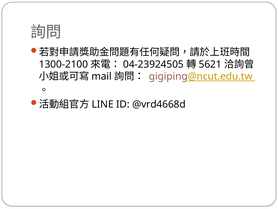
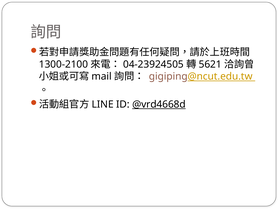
@vrd4668d underline: none -> present
